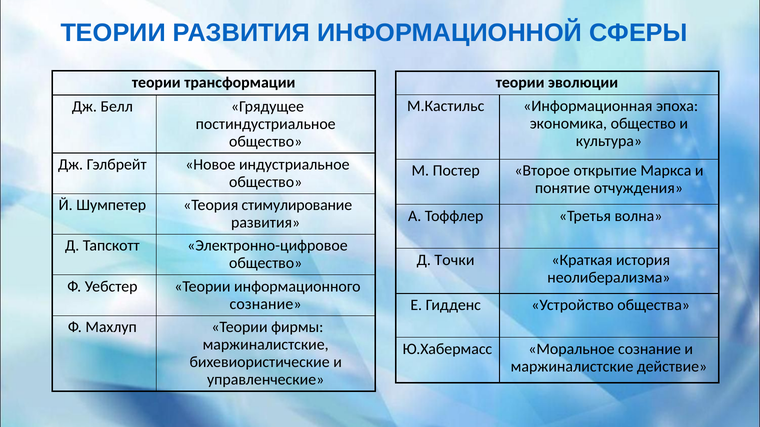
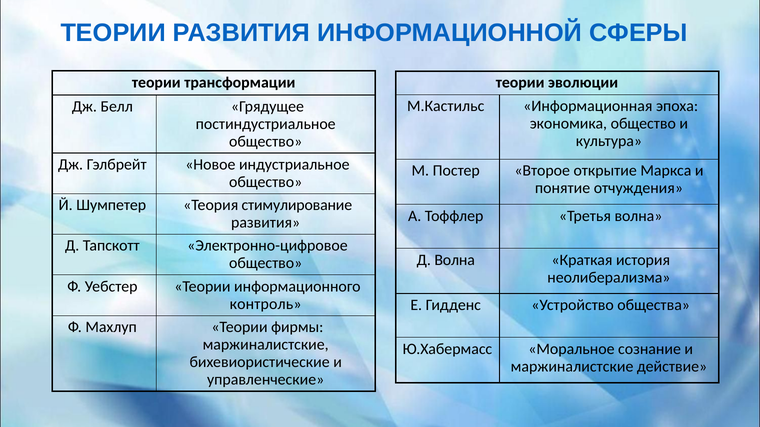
Д Точки: Точки -> Волна
сознание at (266, 304): сознание -> контроль
